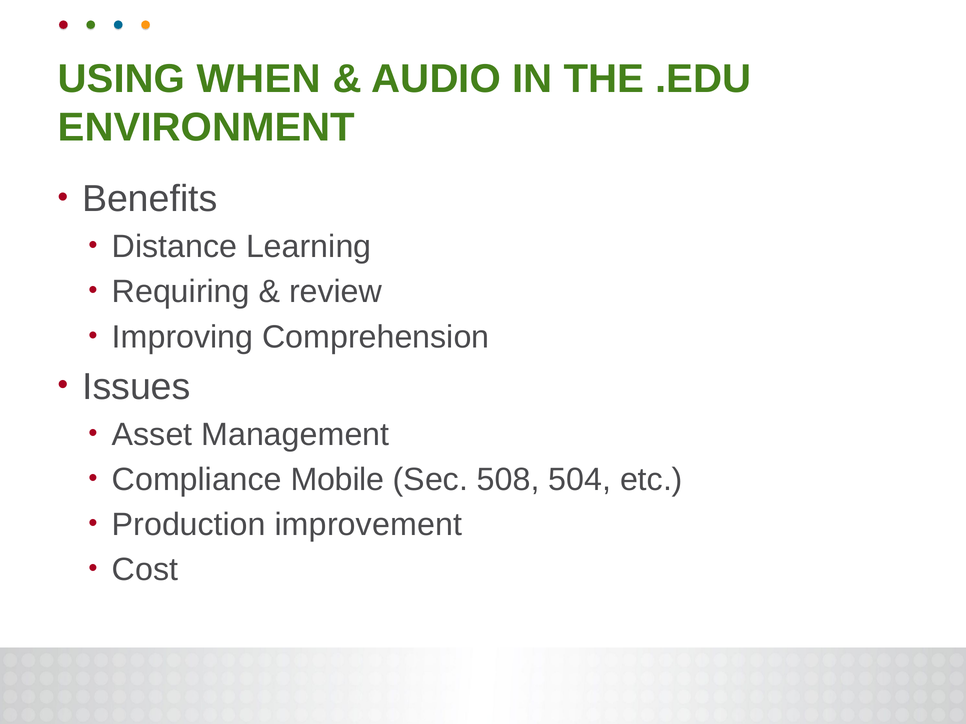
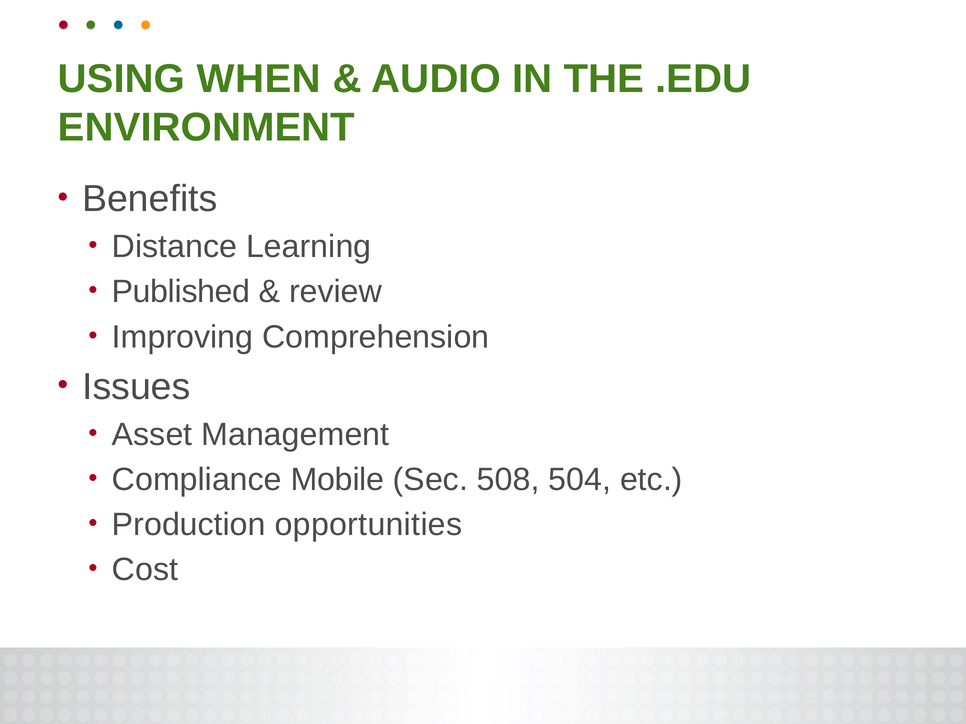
Requiring: Requiring -> Published
improvement: improvement -> opportunities
